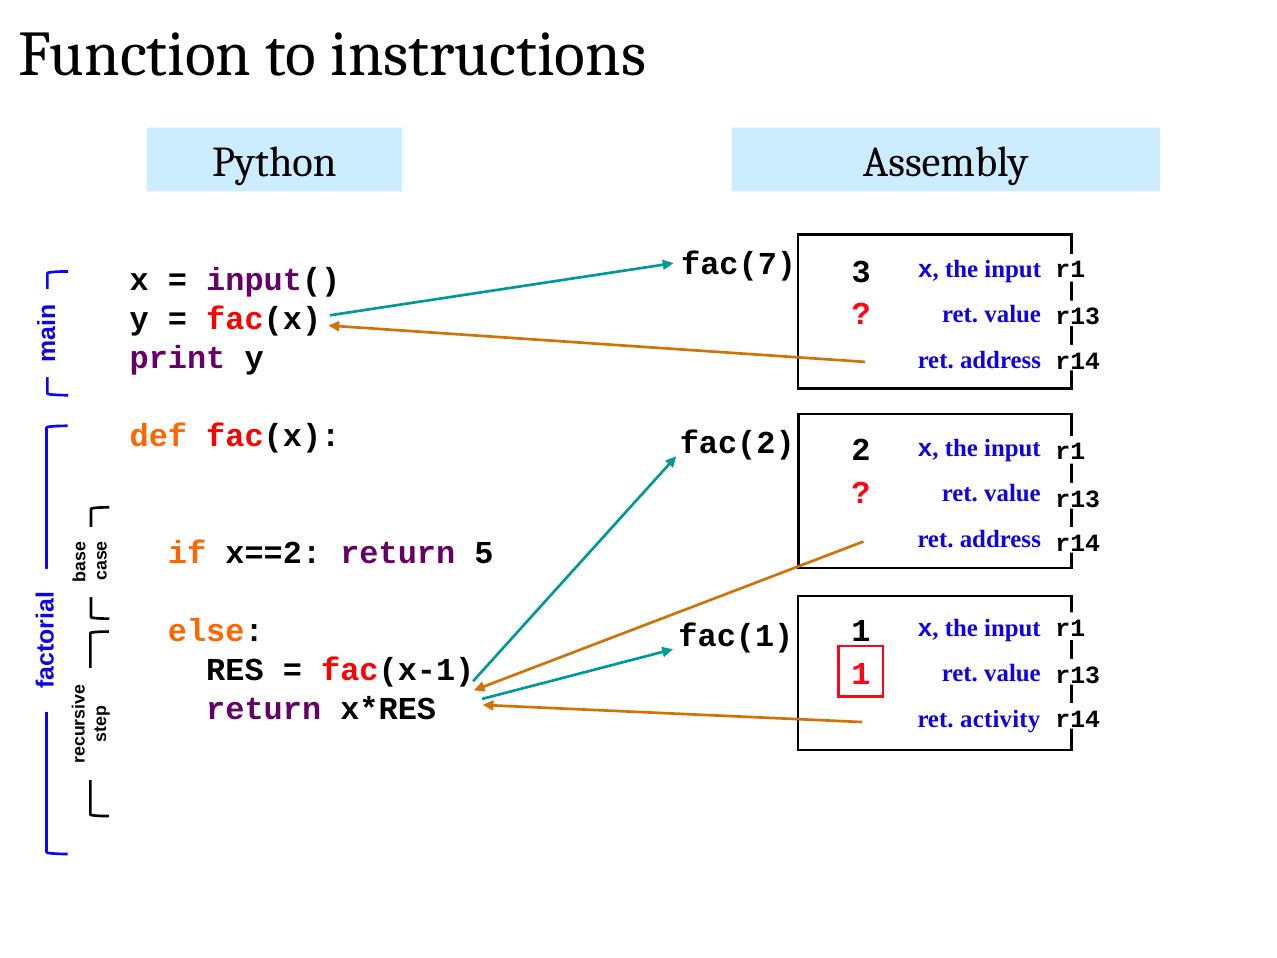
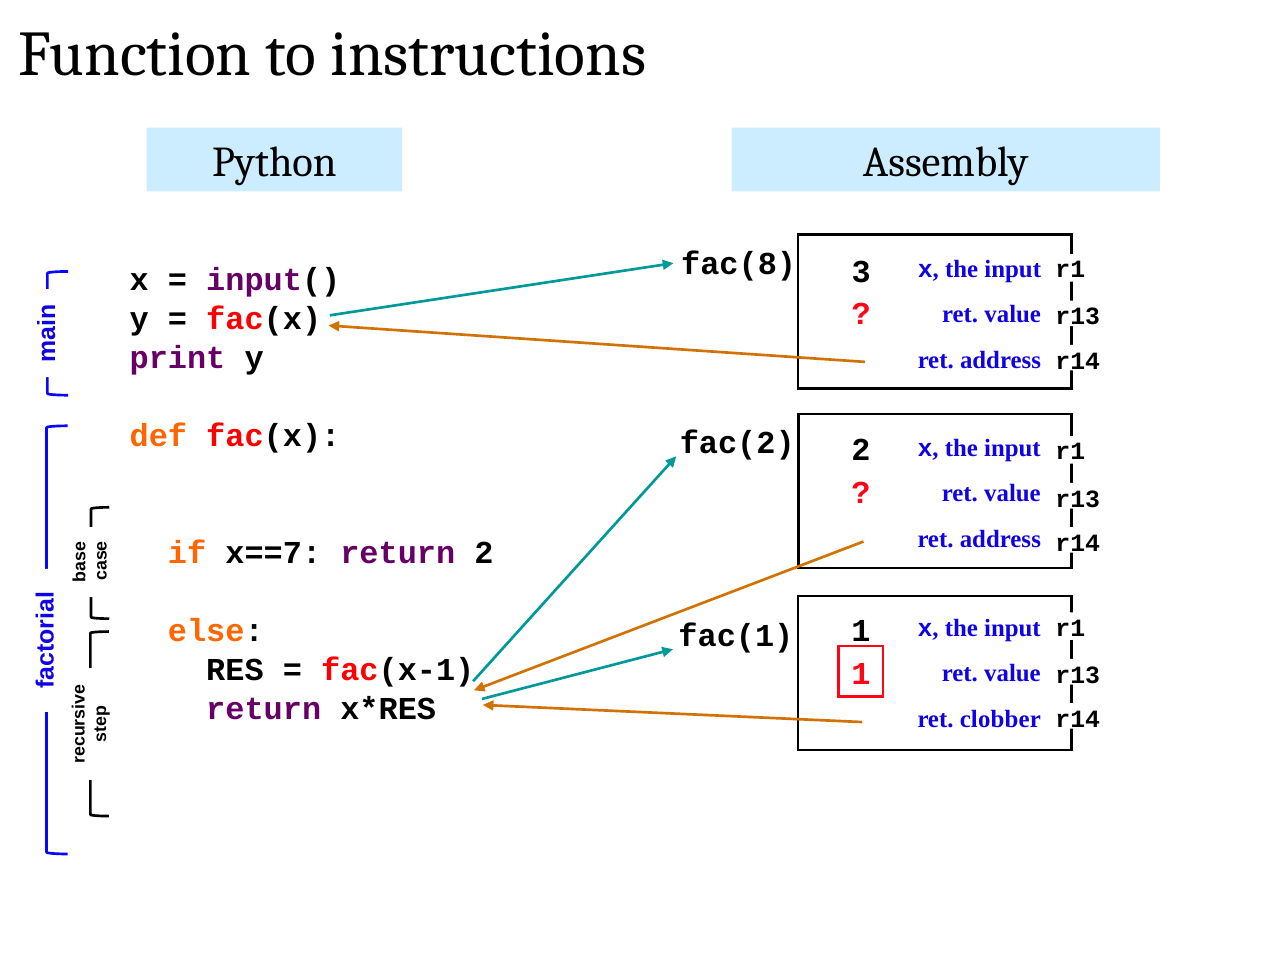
fac(7: fac(7 -> fac(8
x==2: x==2 -> x==7
return 5: 5 -> 2
activity: activity -> clobber
